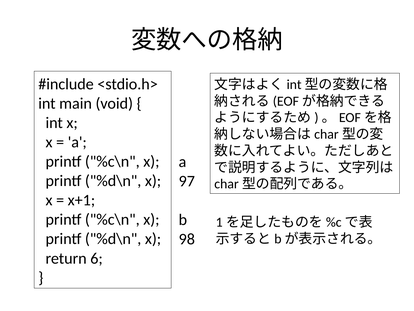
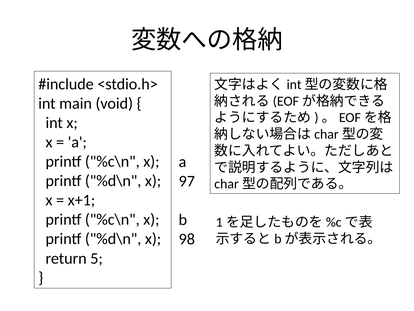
6: 6 -> 5
